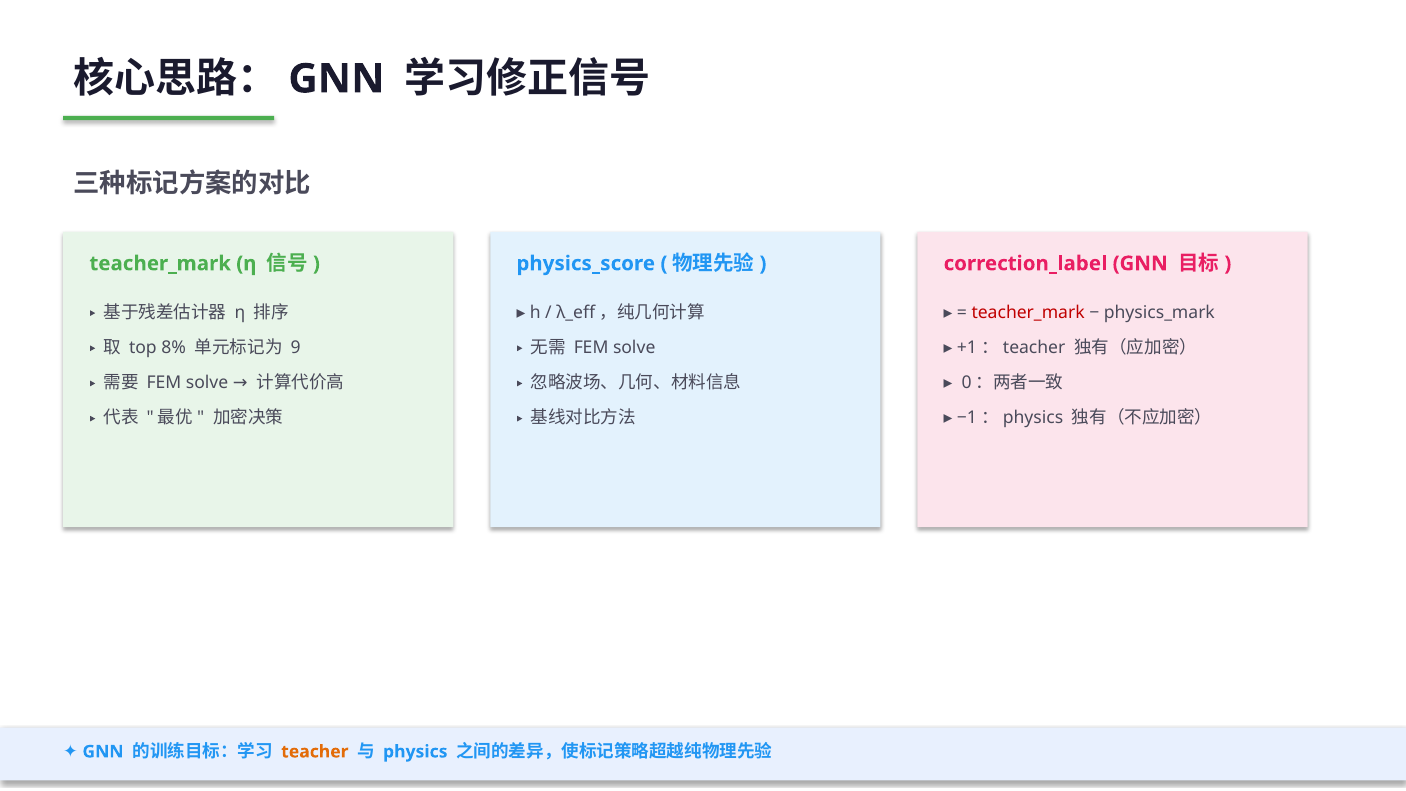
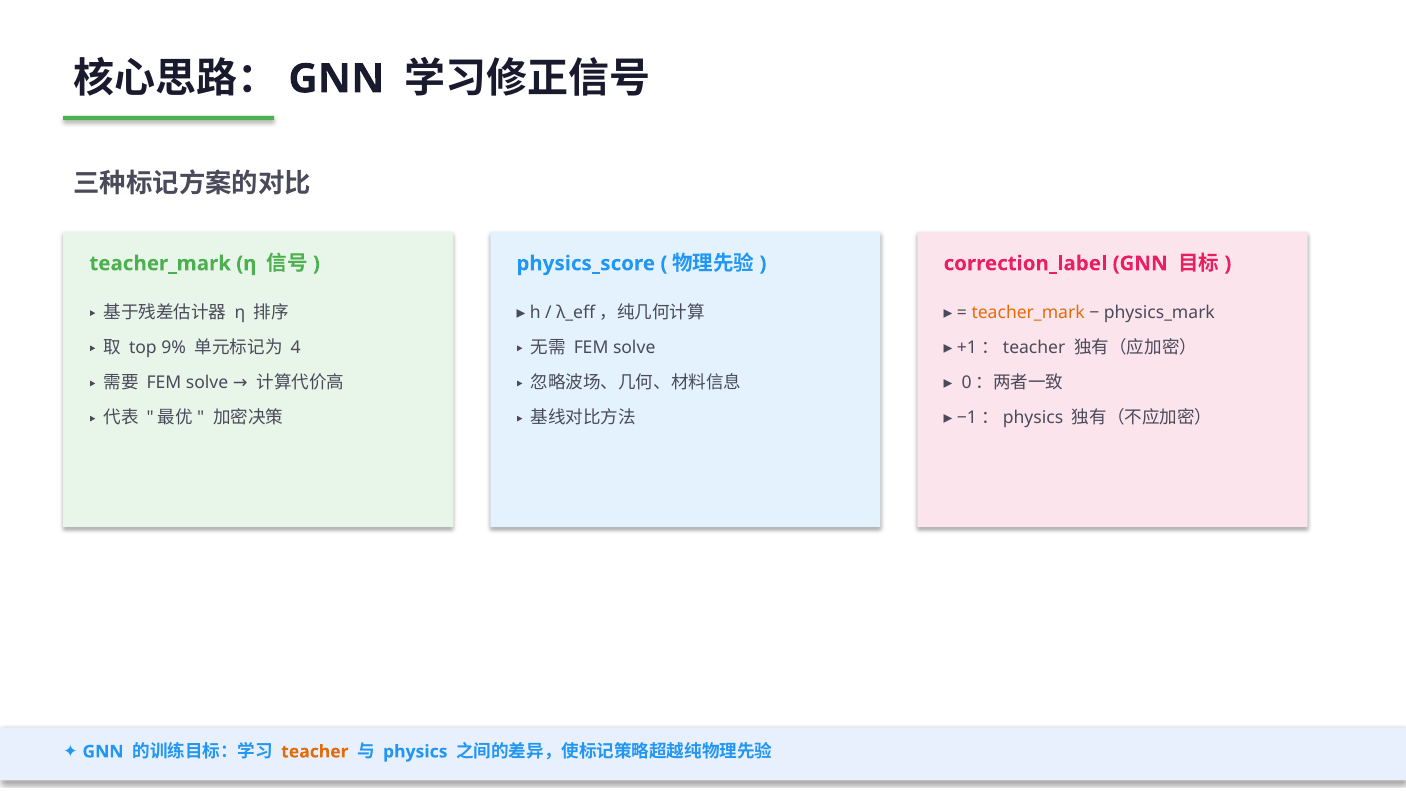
teacher_mark at (1028, 312) colour: red -> orange
8%: 8% -> 9%
9: 9 -> 4
